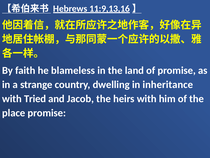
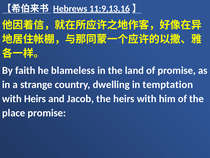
inheritance: inheritance -> temptation
with Tried: Tried -> Heirs
